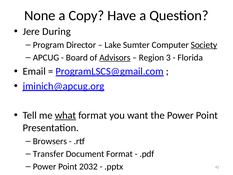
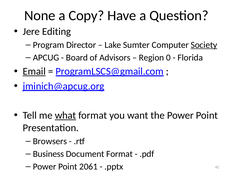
During: During -> Editing
Advisors underline: present -> none
3: 3 -> 0
Email underline: none -> present
Transfer: Transfer -> Business
2032: 2032 -> 2061
